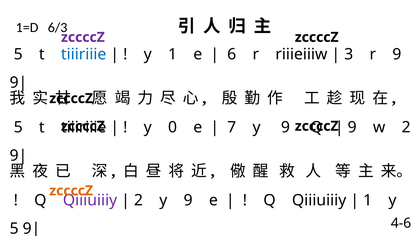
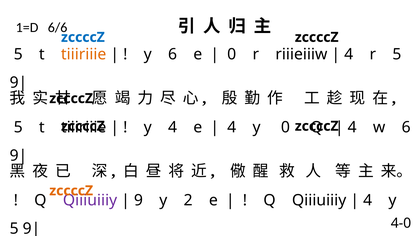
6/3: 6/3 -> 6/6
zccccZ at (83, 37) colour: purple -> blue
tiiiriiie at (84, 54) colour: blue -> orange
y 1: 1 -> 6
6 at (232, 54): 6 -> 0
3 at (349, 54): 3 -> 4
r 9: 9 -> 5
y 0: 0 -> 4
7 at (232, 127): 7 -> 4
9 at (285, 127): 9 -> 0
9 at (352, 127): 9 -> 4
w 2: 2 -> 6
2 at (138, 200): 2 -> 9
9 at (188, 200): 9 -> 2
1 at (368, 200): 1 -> 4
4-6: 4-6 -> 4-0
